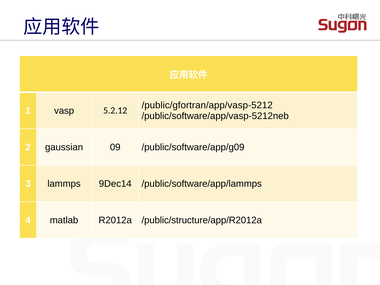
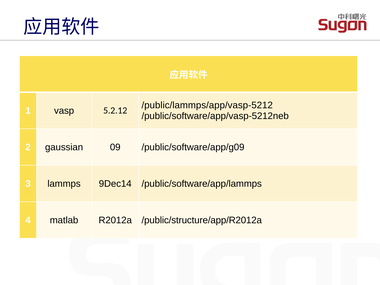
/public/gfortran/app/vasp-5212: /public/gfortran/app/vasp-5212 -> /public/lammps/app/vasp-5212
